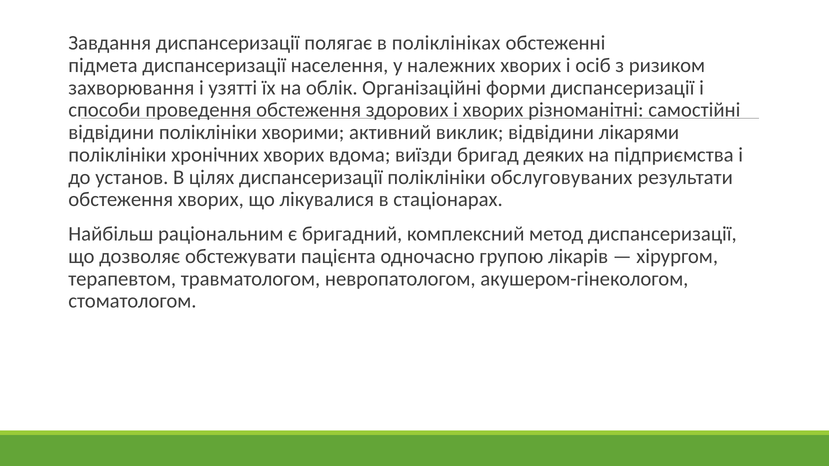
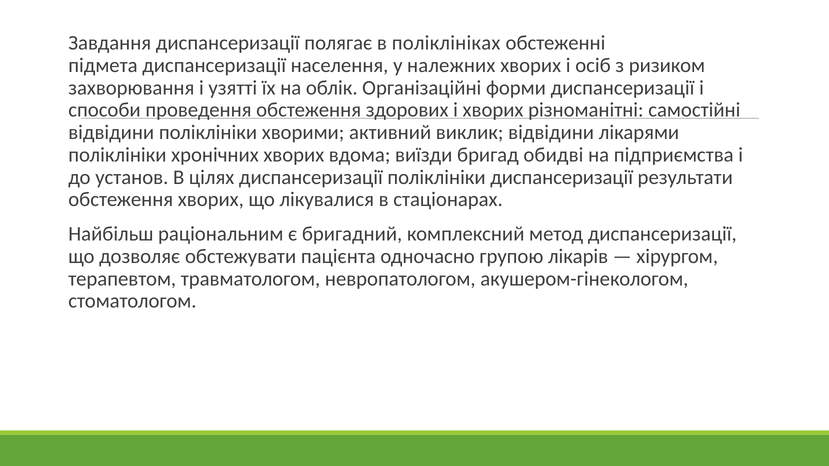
деяких: деяких -> обидві
поліклініки обслуговуваних: обслуговуваних -> диспансеризації
